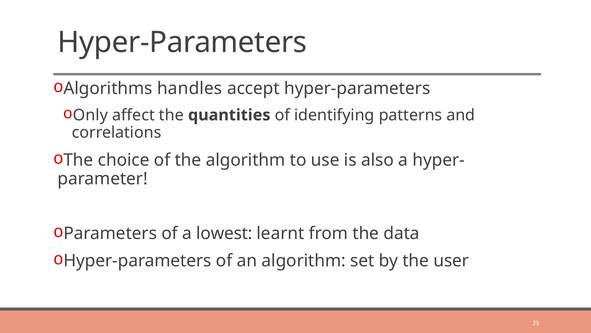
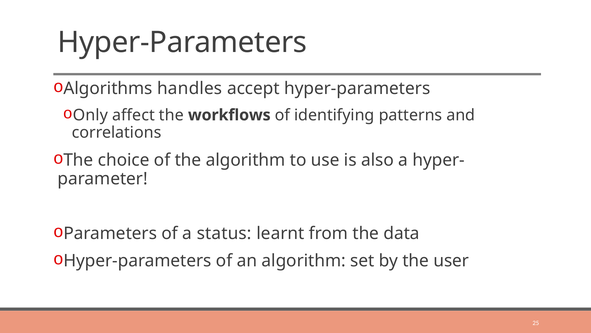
quantities: quantities -> workflows
lowest: lowest -> status
